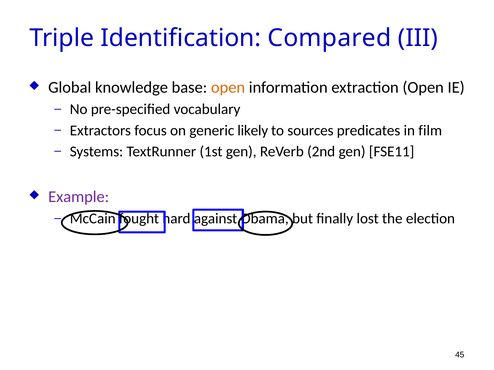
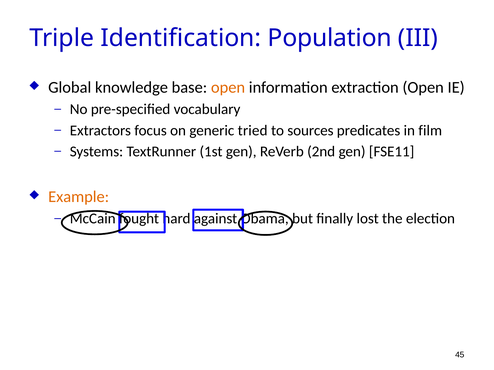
Compared: Compared -> Population
likely: likely -> tried
Example colour: purple -> orange
